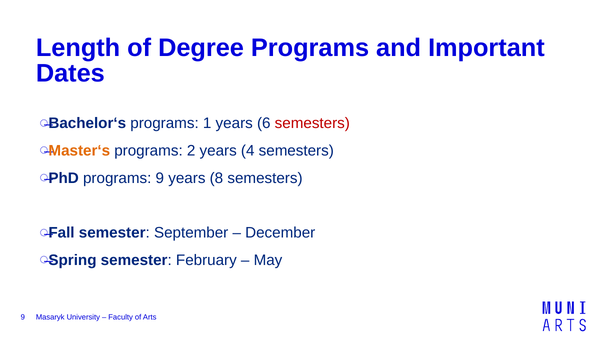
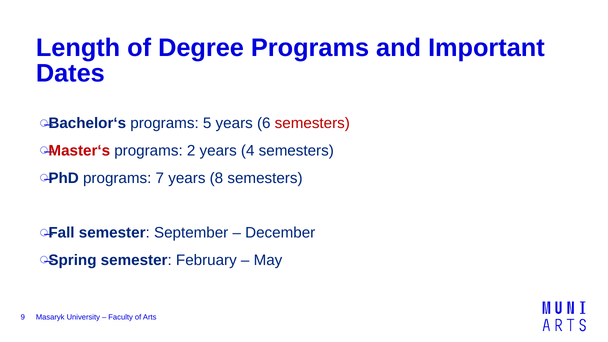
1: 1 -> 5
Master‘s colour: orange -> red
programs 9: 9 -> 7
